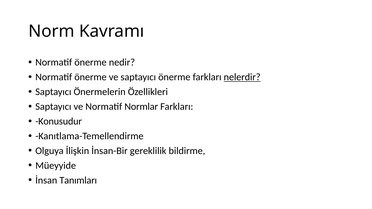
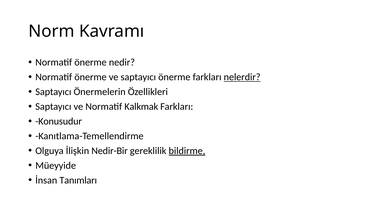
Normlar: Normlar -> Kalkmak
İnsan-Bir: İnsan-Bir -> Nedir-Bir
bildirme underline: none -> present
